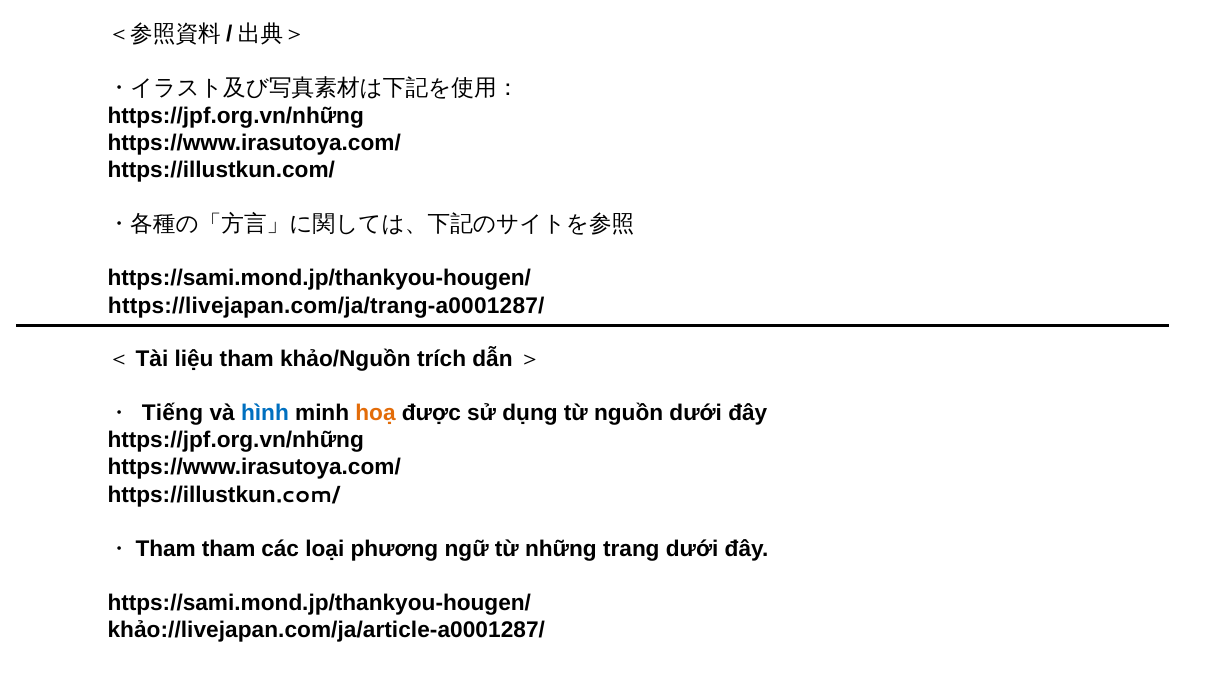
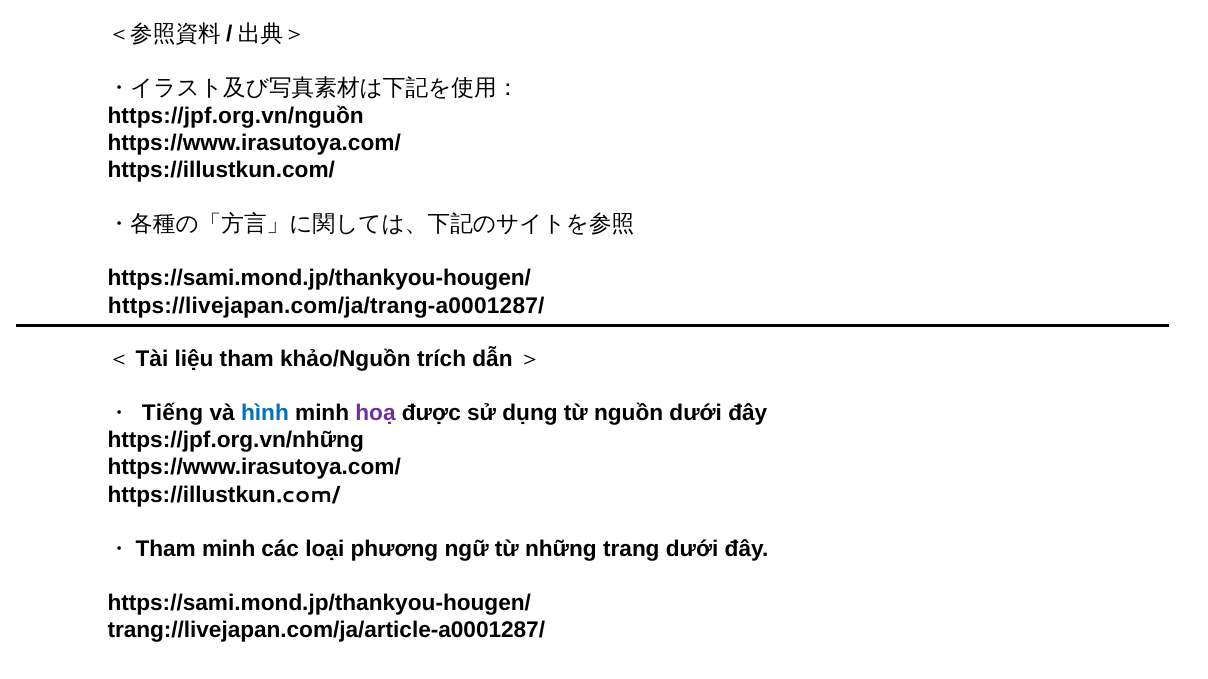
https://jpf.org.vn/những at (236, 116): https://jpf.org.vn/những -> https://jpf.org.vn/nguồn
hoạ colour: orange -> purple
tham at (229, 549): tham -> minh
khảo://livejapan.com/ja/article-a0001287/: khảo://livejapan.com/ja/article-a0001287/ -> trang://livejapan.com/ja/article-a0001287/
